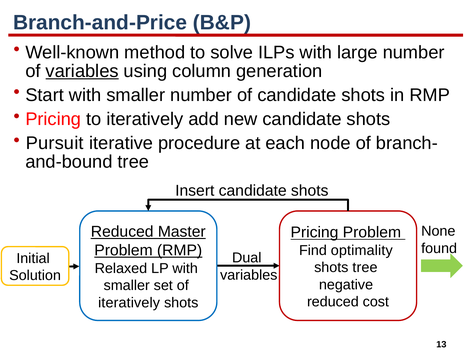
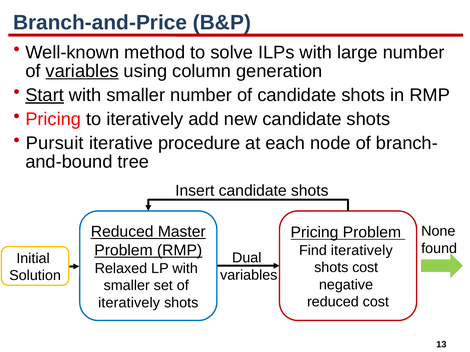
Start underline: none -> present
Find optimality: optimality -> iteratively
shots tree: tree -> cost
